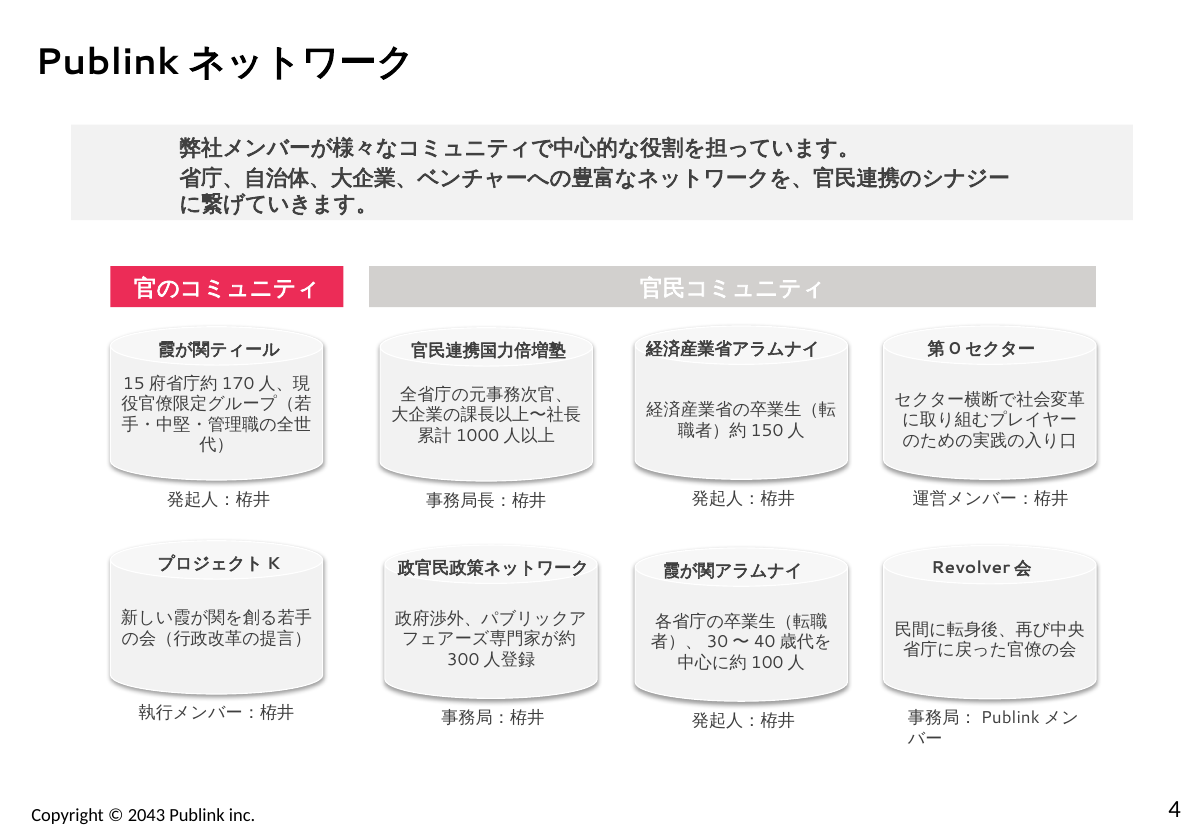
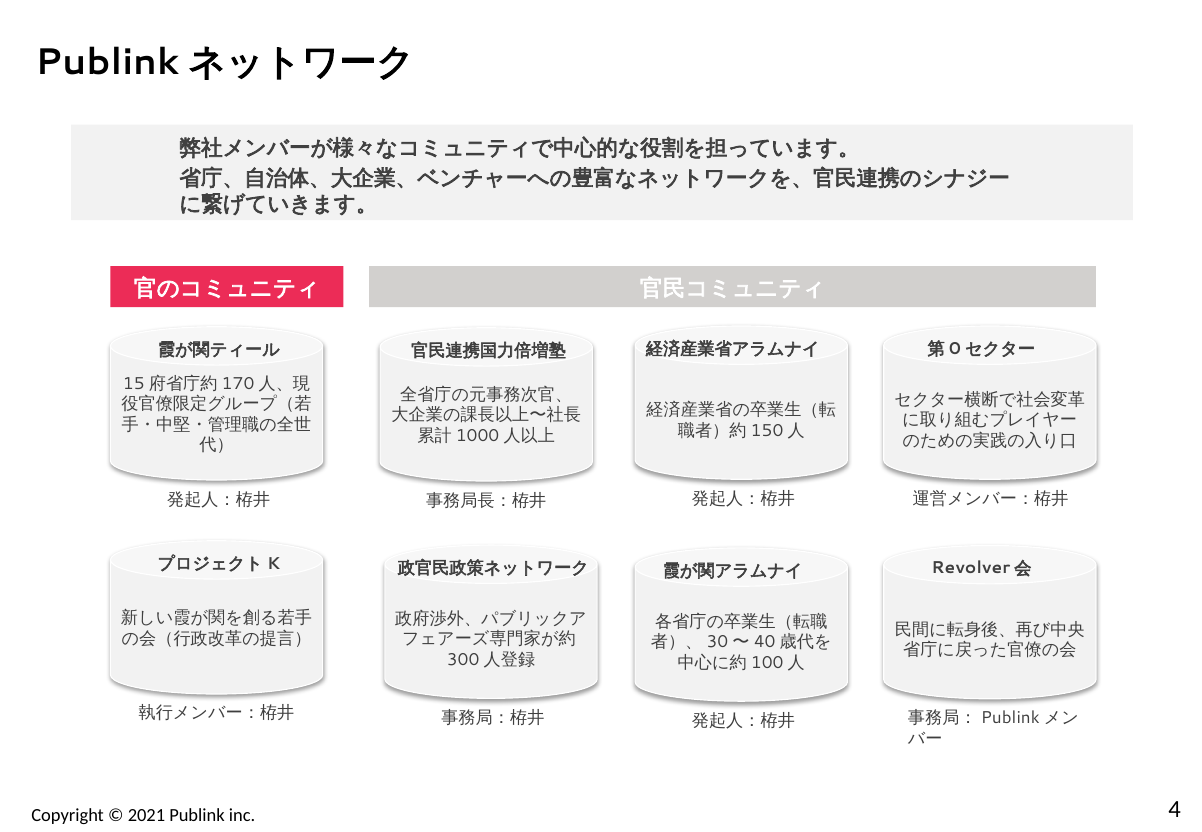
2043: 2043 -> 2021
